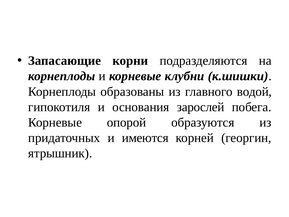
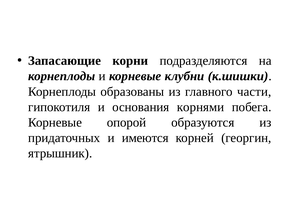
водой: водой -> части
зарослей: зарослей -> корнями
